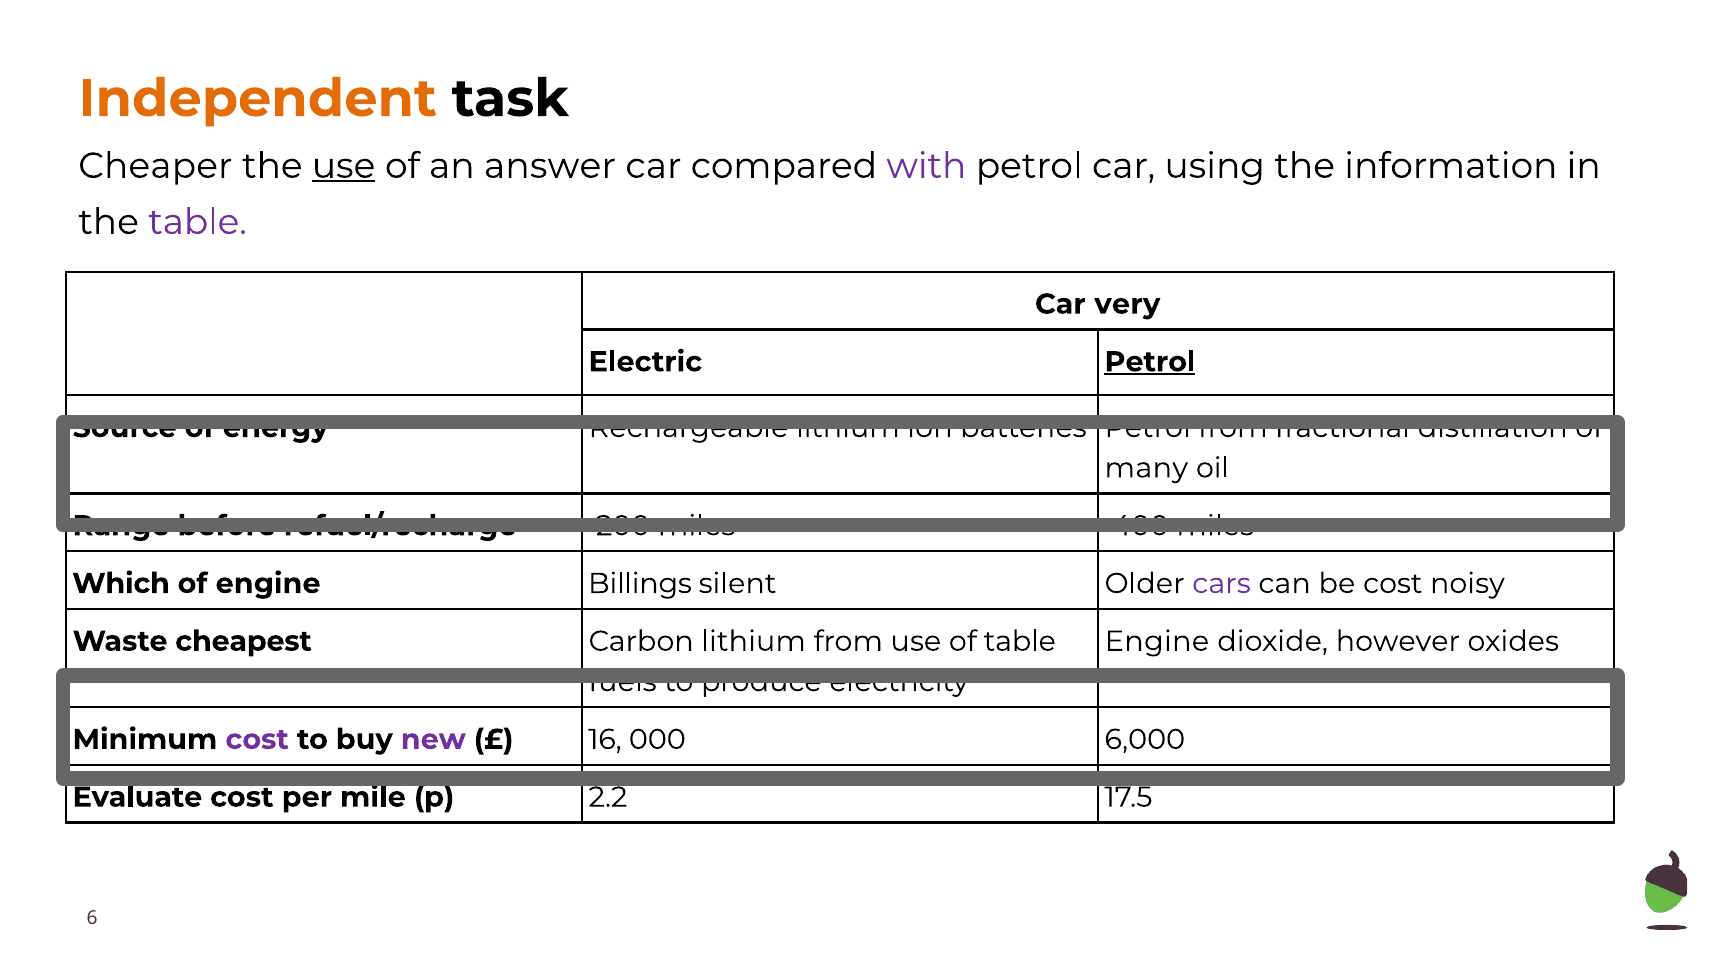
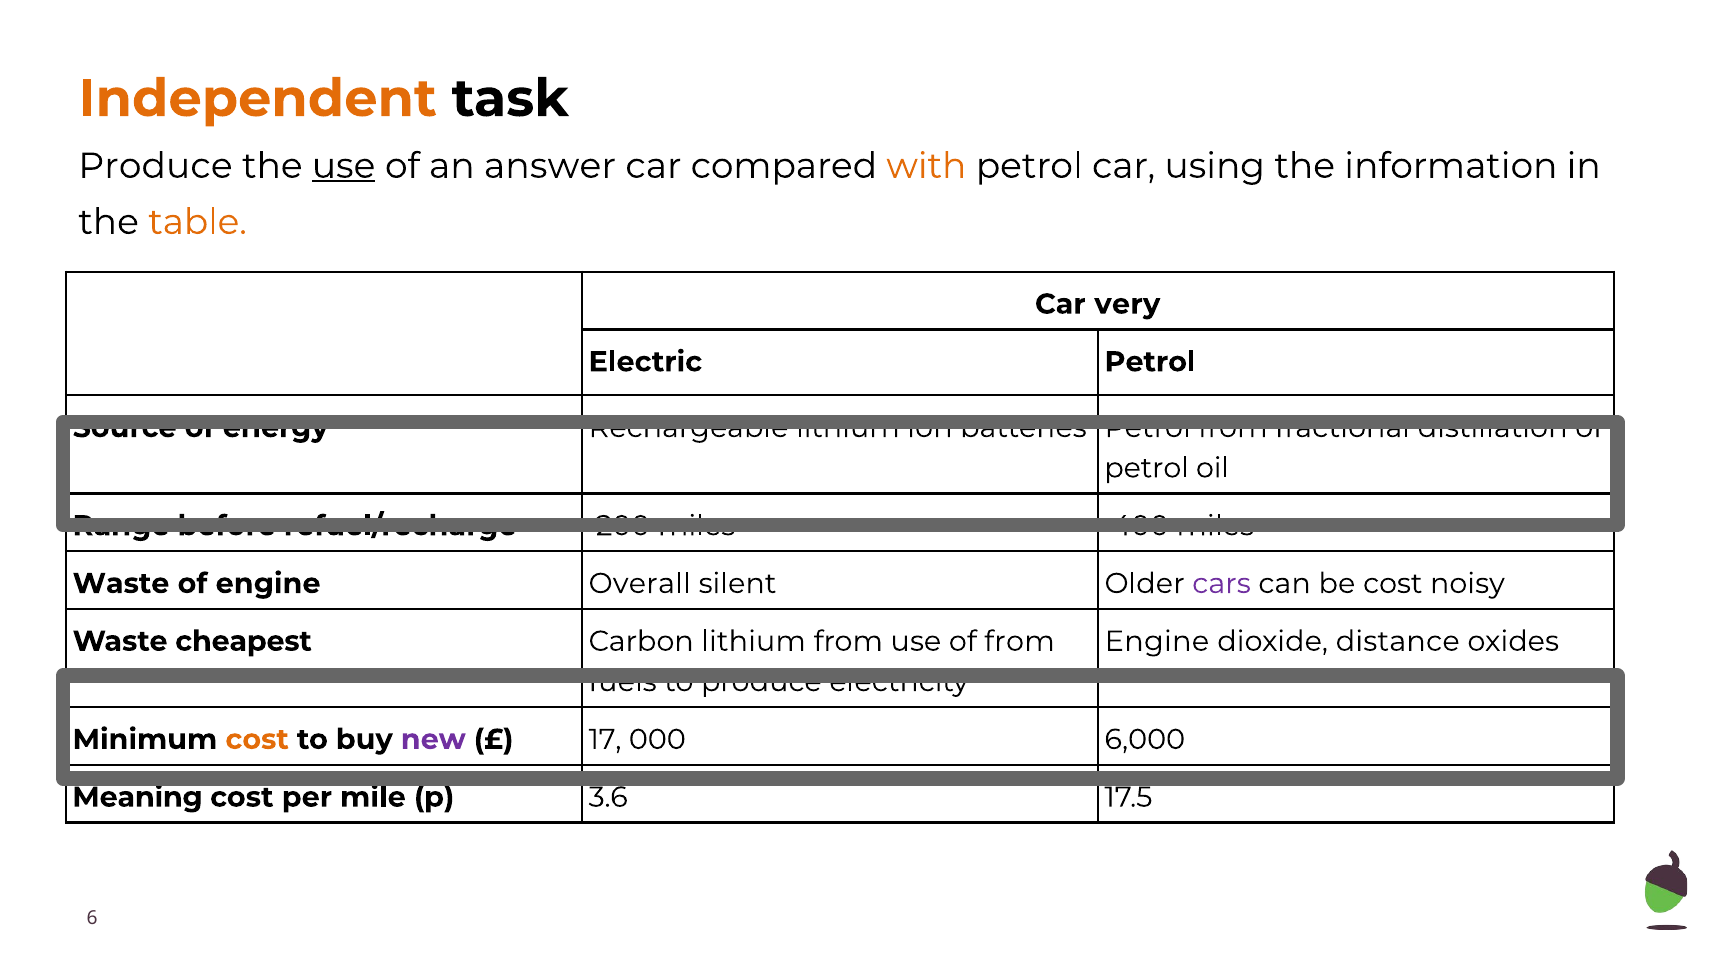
Cheaper at (155, 166): Cheaper -> Produce
with colour: purple -> orange
table at (198, 222) colour: purple -> orange
Petrol at (1150, 362) underline: present -> none
many at (1146, 468): many -> petrol
Which at (121, 584): Which -> Waste
Billings: Billings -> Overall
of table: table -> from
however: however -> distance
cost at (257, 739) colour: purple -> orange
16: 16 -> 17
Evaluate: Evaluate -> Meaning
2.2: 2.2 -> 3.6
